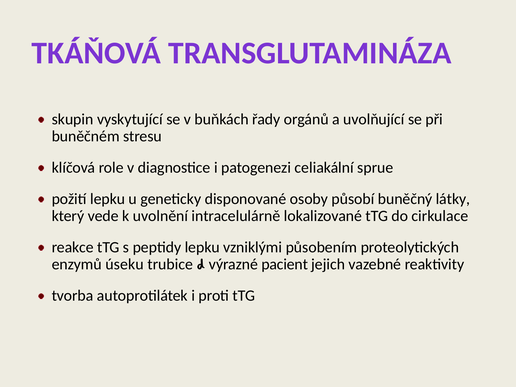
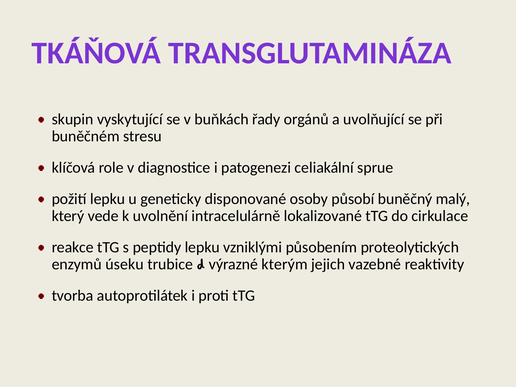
látky: látky -> malý
pacient: pacient -> kterým
